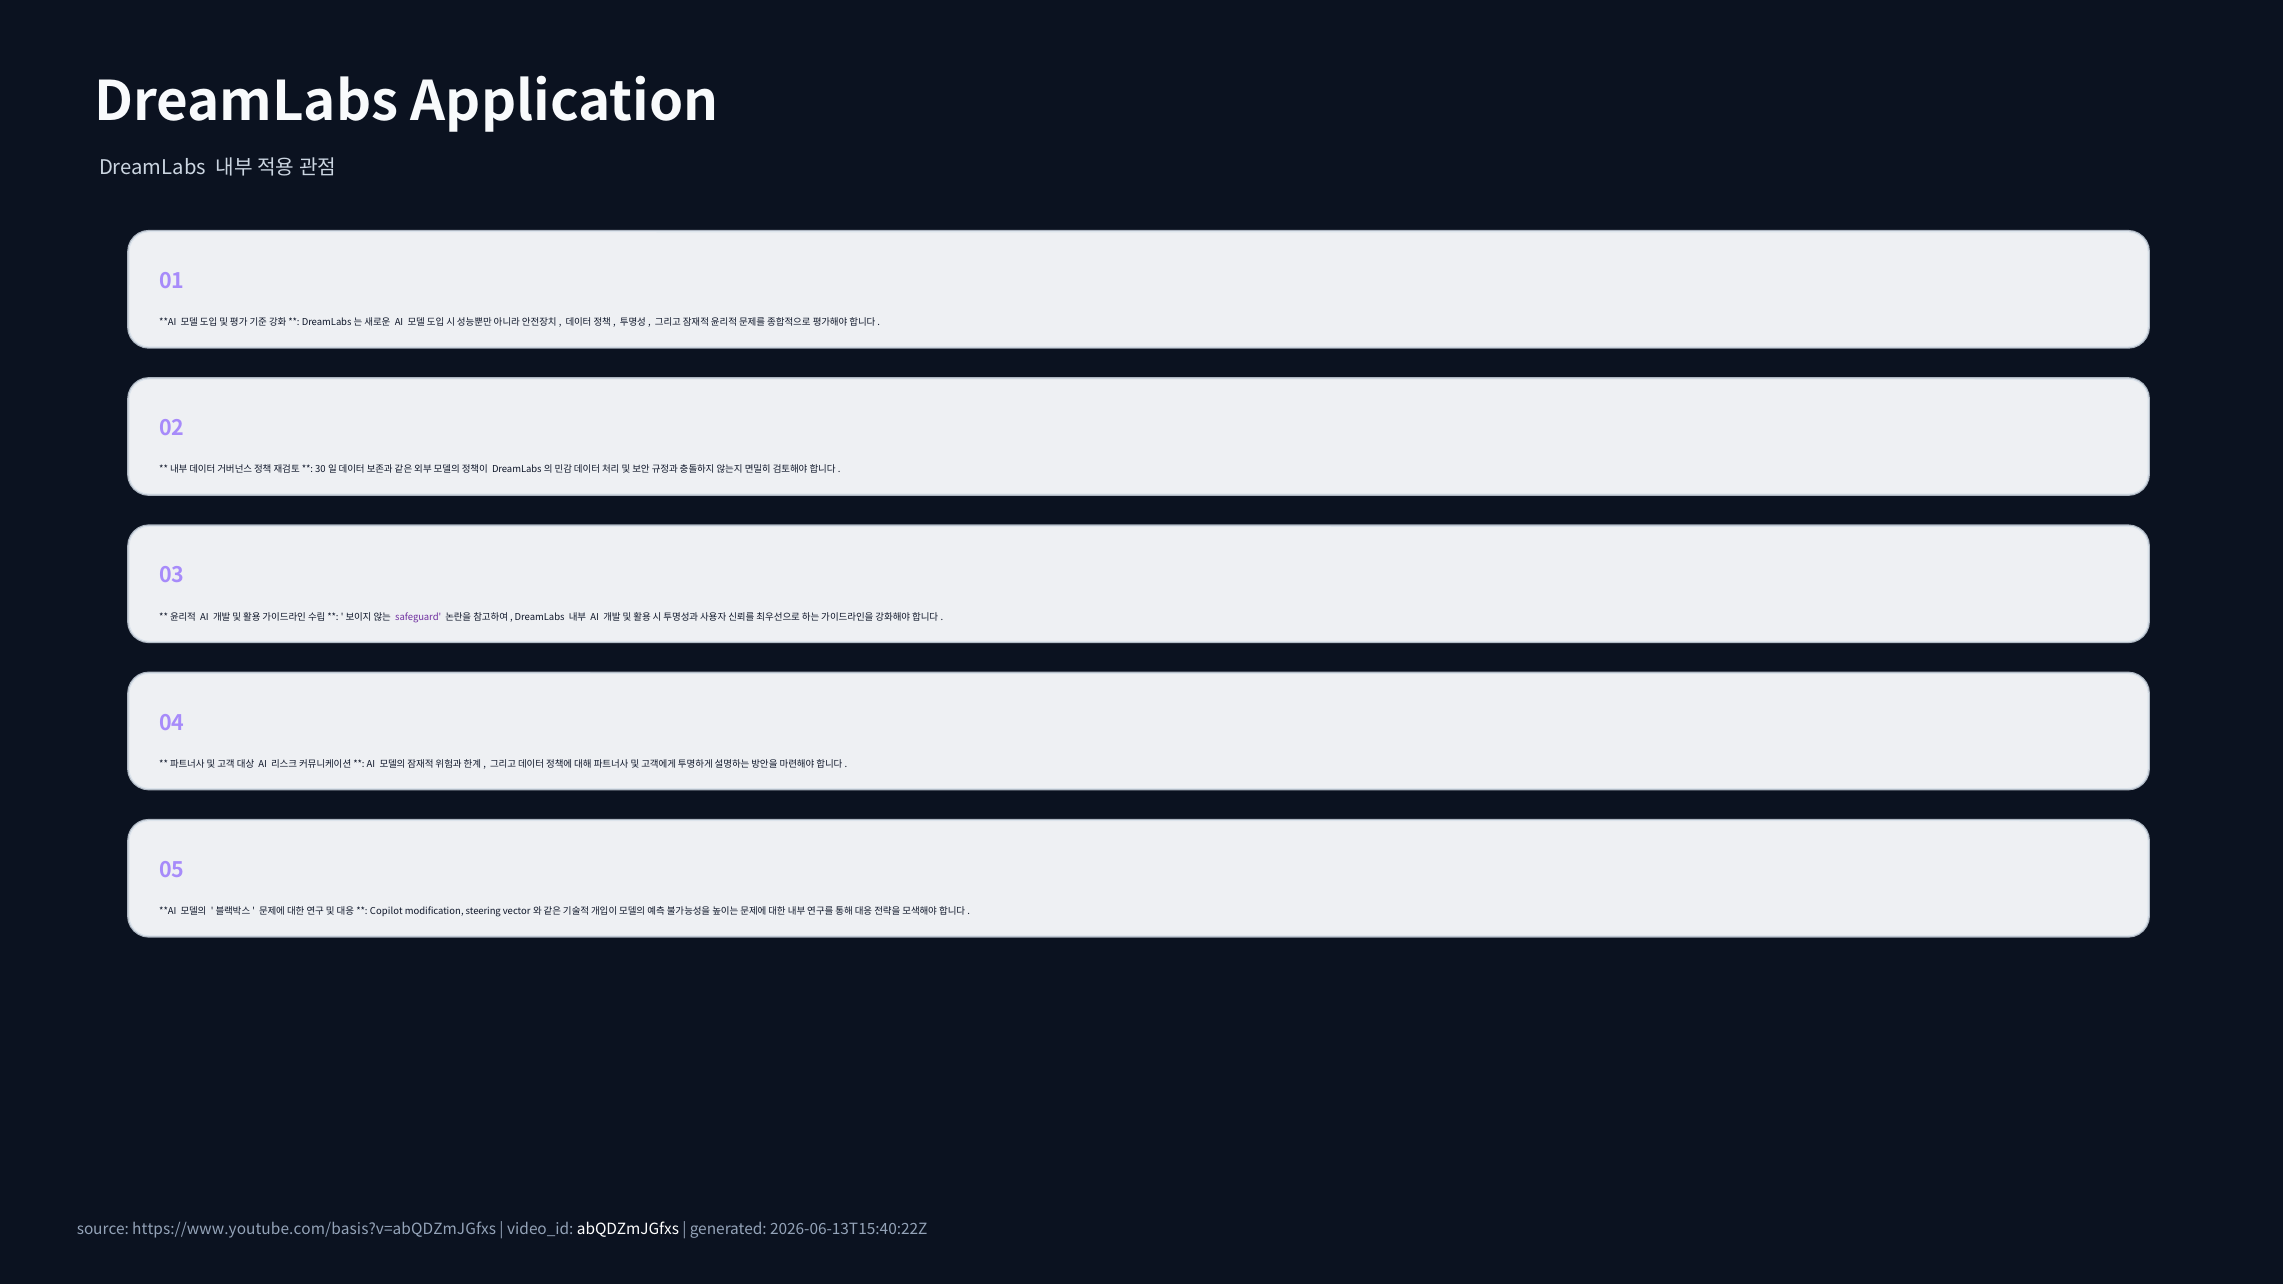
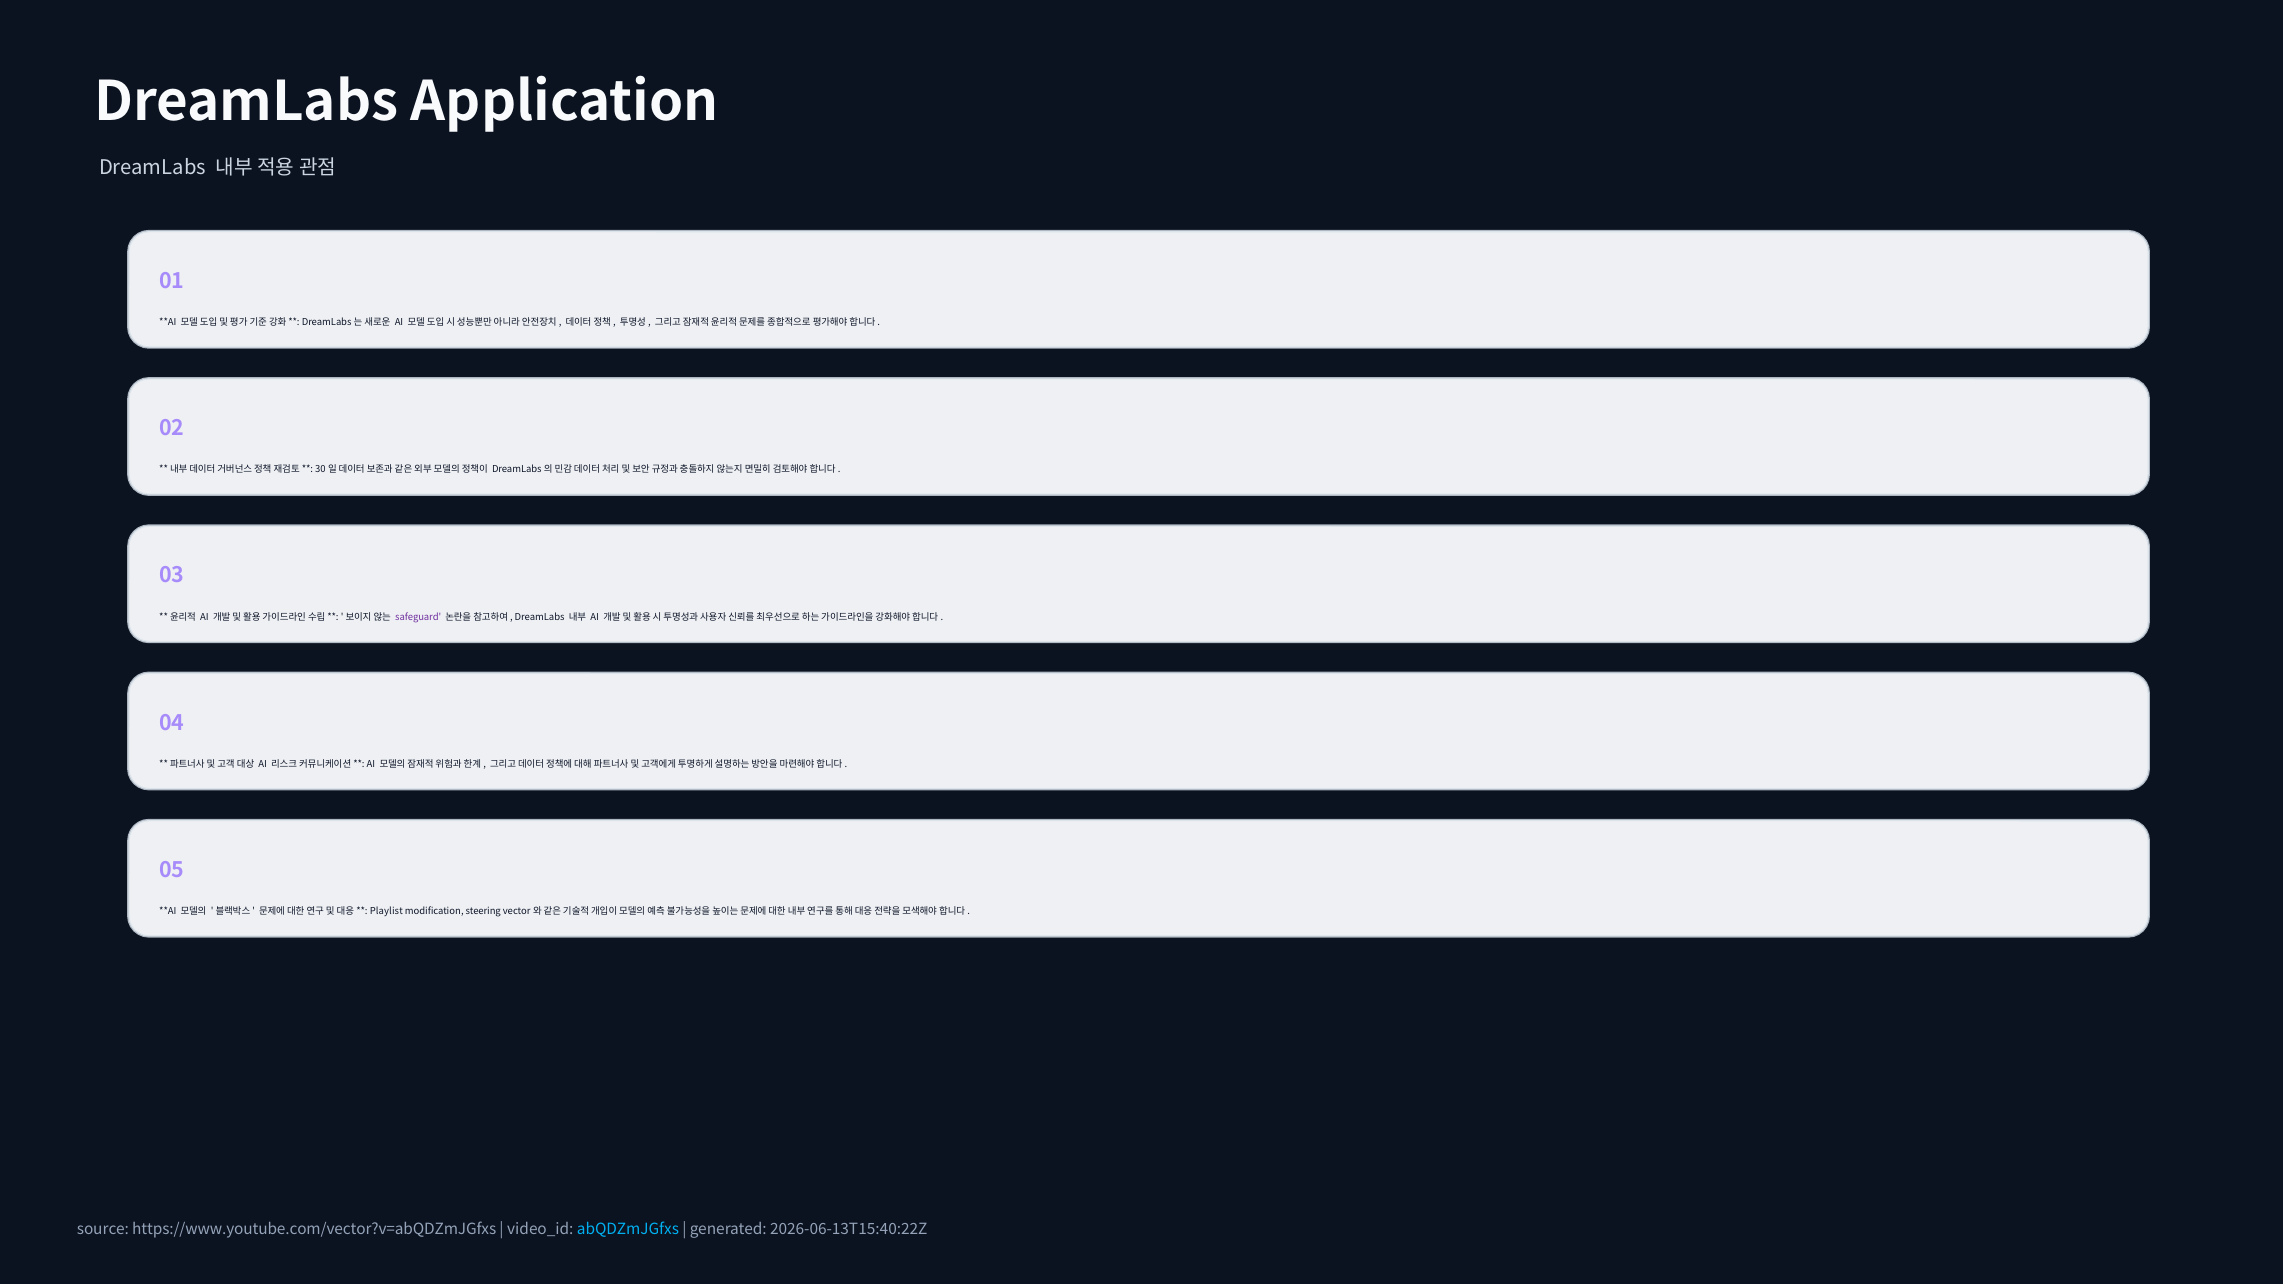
Copilot: Copilot -> Playlist
https://www.youtube.com/basis?v=abQDZmJGfxs: https://www.youtube.com/basis?v=abQDZmJGfxs -> https://www.youtube.com/vector?v=abQDZmJGfxs
abQDZmJGfxs colour: white -> light blue
